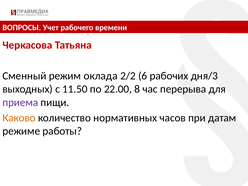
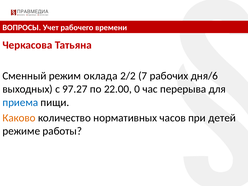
6: 6 -> 7
дня/3: дня/3 -> дня/6
11.50: 11.50 -> 97.27
8: 8 -> 0
приема colour: purple -> blue
датам: датам -> детей
